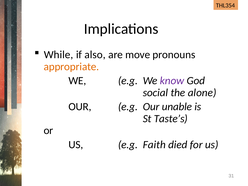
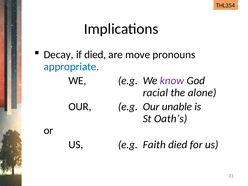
While: While -> Decay
if also: also -> died
appropriate colour: orange -> blue
social: social -> racial
Taste’s: Taste’s -> Oath’s
